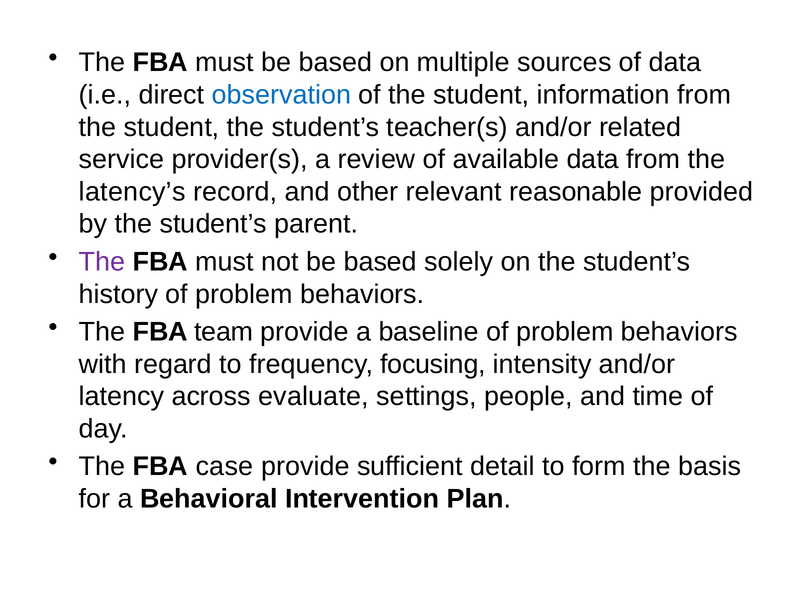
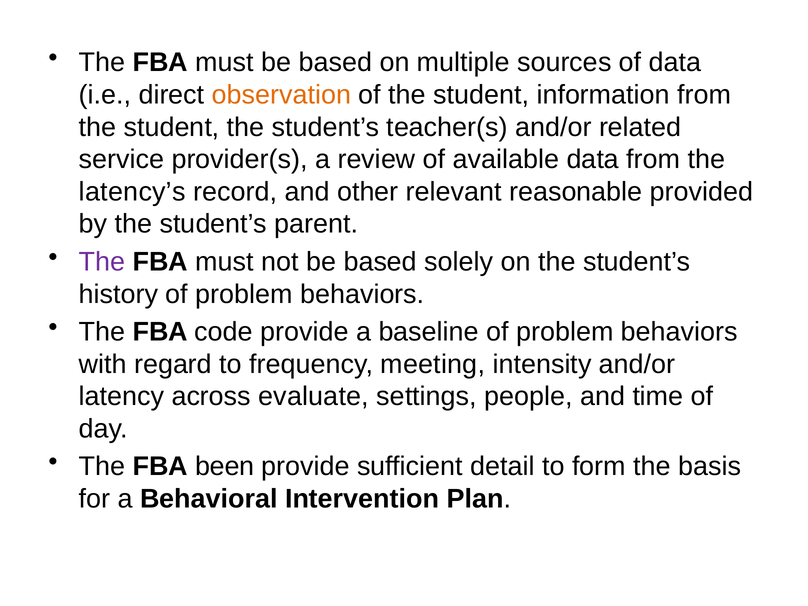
observation colour: blue -> orange
team: team -> code
focusing: focusing -> meeting
case: case -> been
